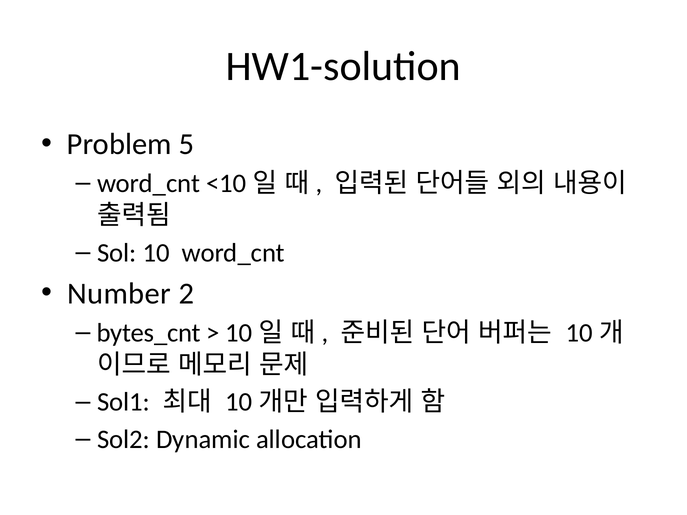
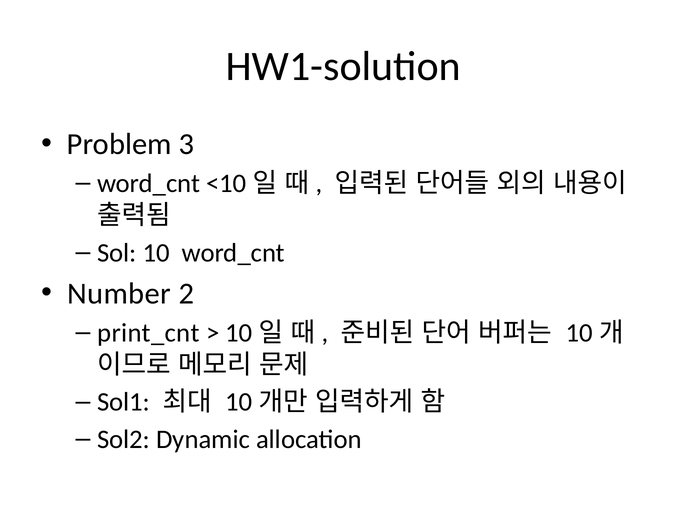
5: 5 -> 3
bytes_cnt: bytes_cnt -> print_cnt
